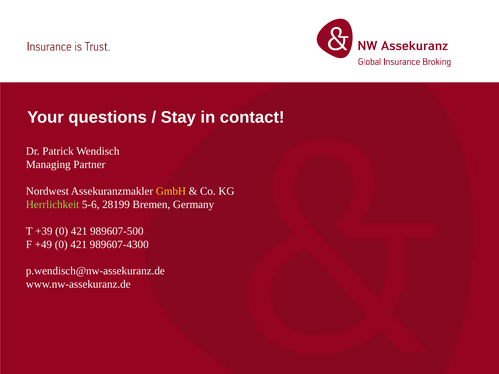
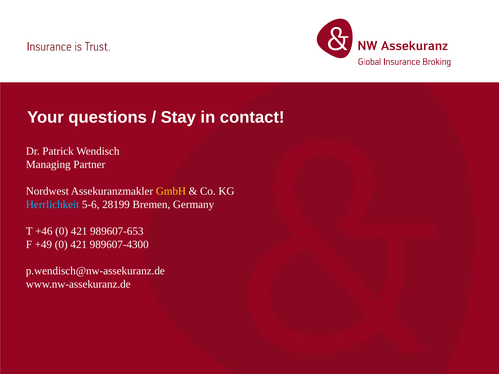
Herrlichkeit colour: light green -> light blue
+39: +39 -> +46
989607-500: 989607-500 -> 989607-653
